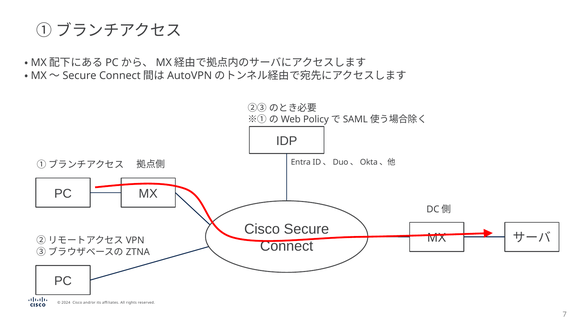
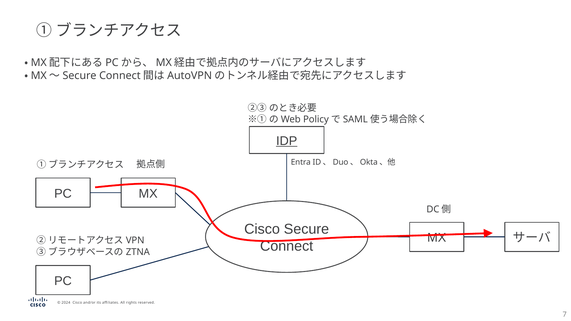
IDP underline: none -> present
